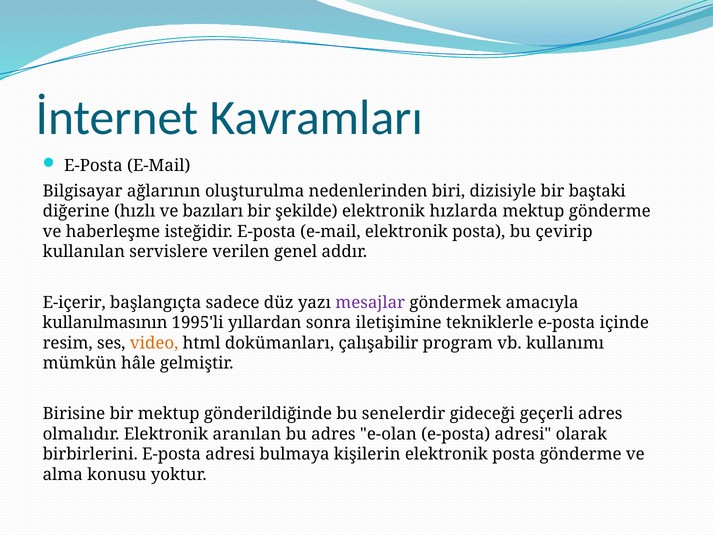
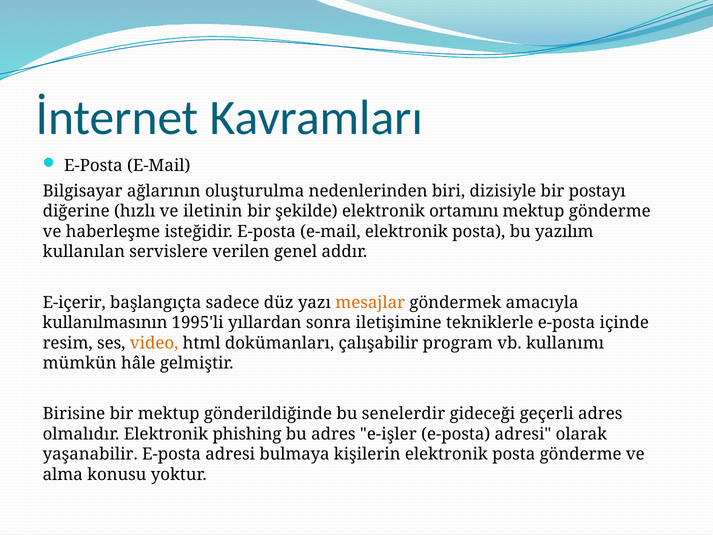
baştaki: baştaki -> postayı
bazıları: bazıları -> iletinin
hızlarda: hızlarda -> ortamını
çevirip: çevirip -> yazılım
mesajlar colour: purple -> orange
aranılan: aranılan -> phishing
e-olan: e-olan -> e-işler
birbirlerini: birbirlerini -> yaşanabilir
